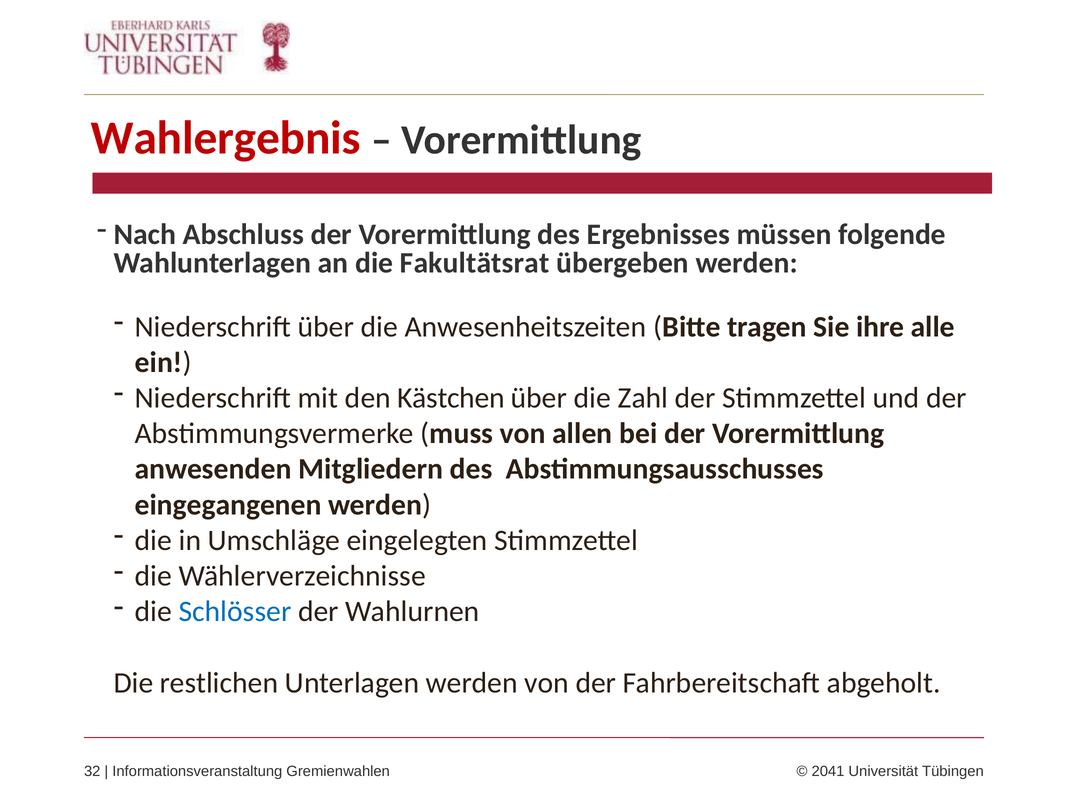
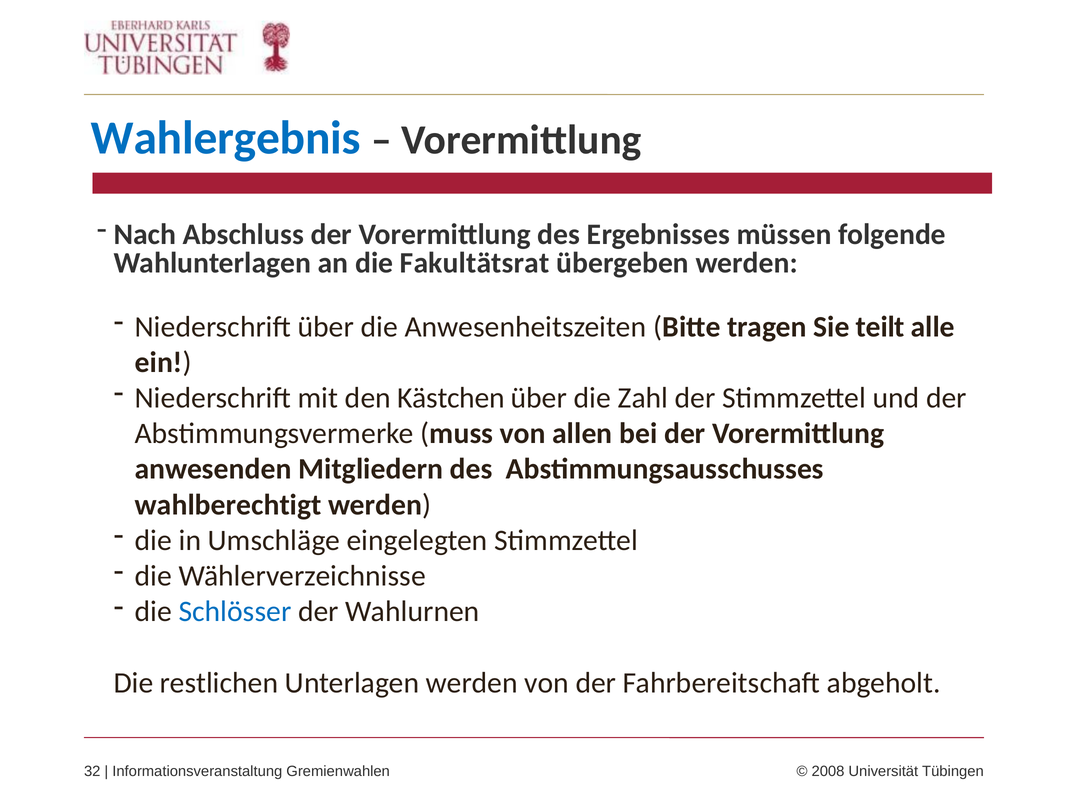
Wahlergebnis colour: red -> blue
ihre: ihre -> teilt
eingegangenen: eingegangenen -> wahlberechtigt
2041: 2041 -> 2008
